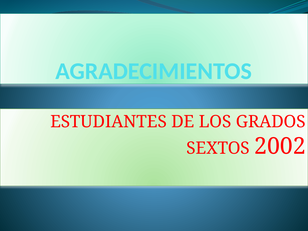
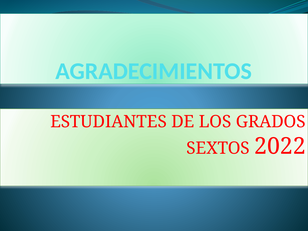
2002: 2002 -> 2022
